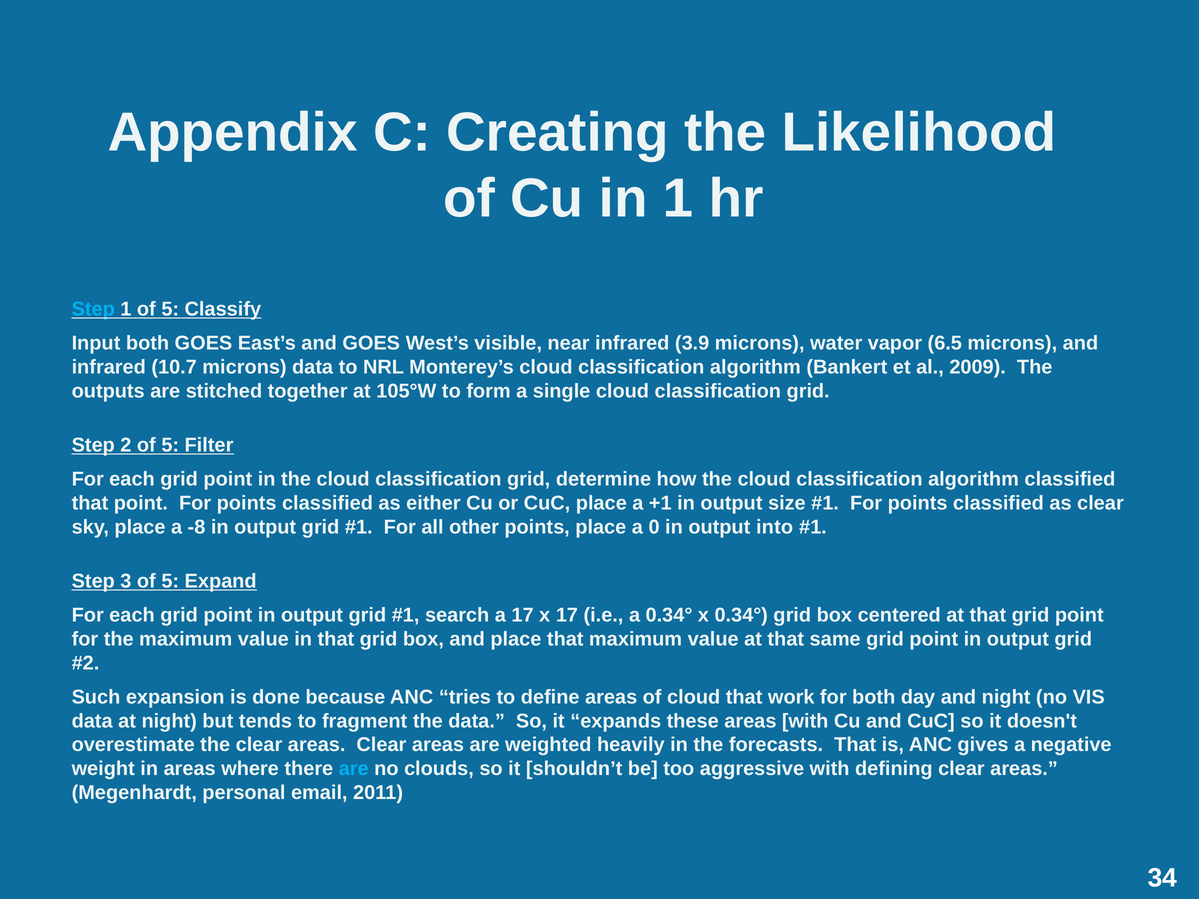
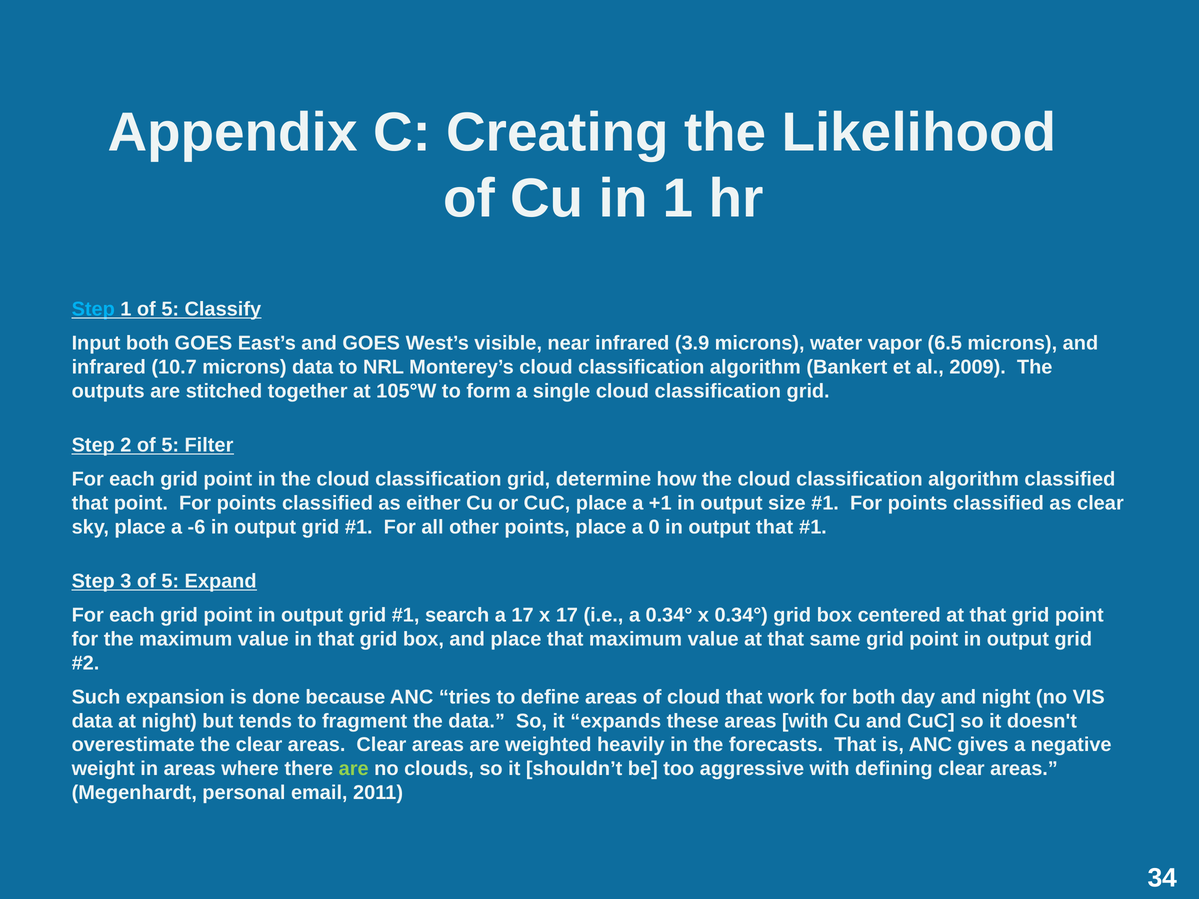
-8: -8 -> -6
output into: into -> that
are at (354, 769) colour: light blue -> light green
